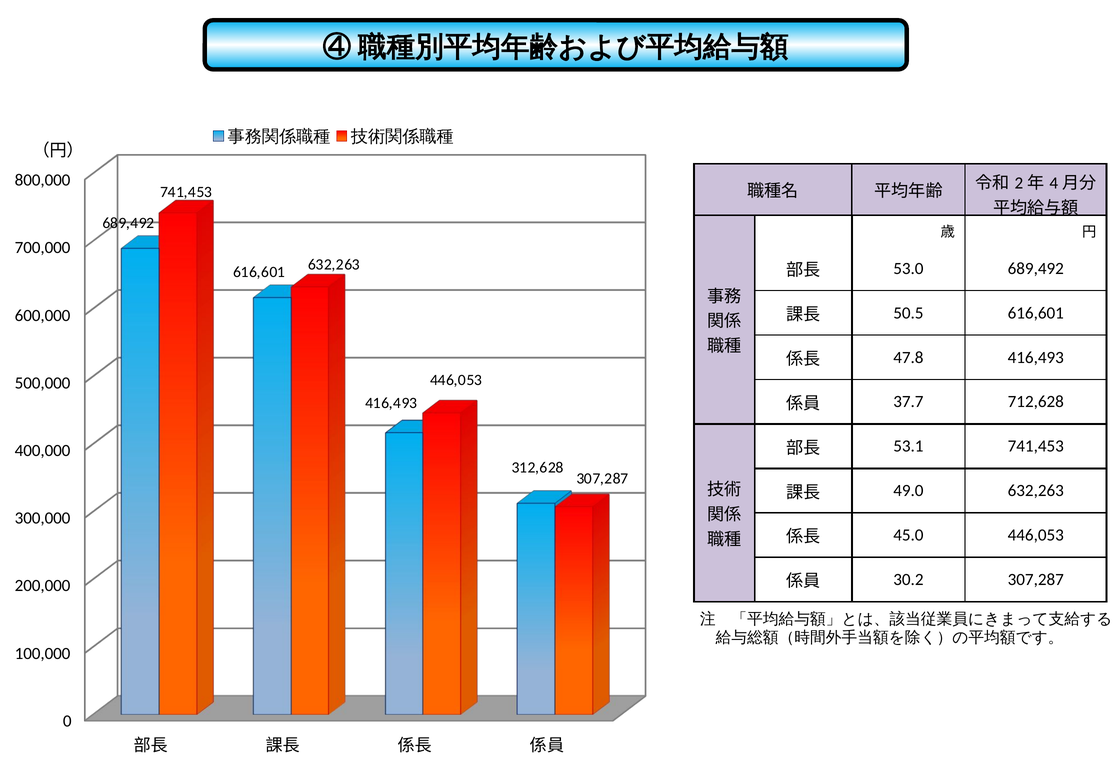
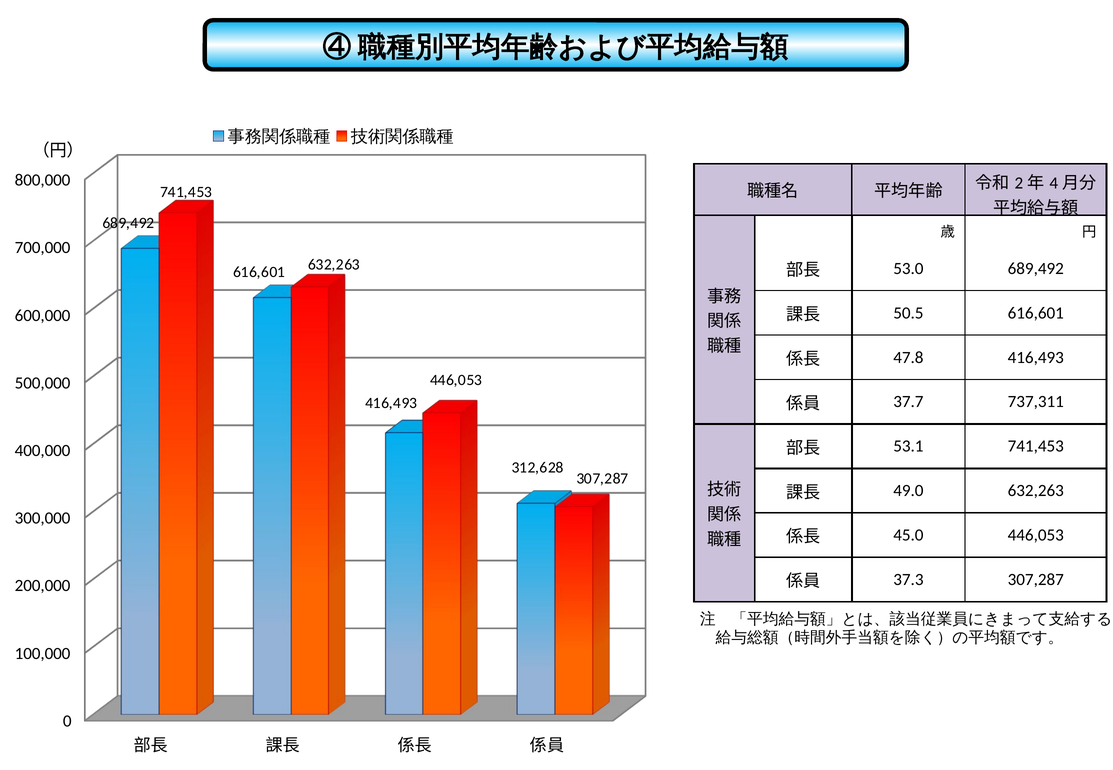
712,628: 712,628 -> 737,311
30.2: 30.2 -> 37.3
